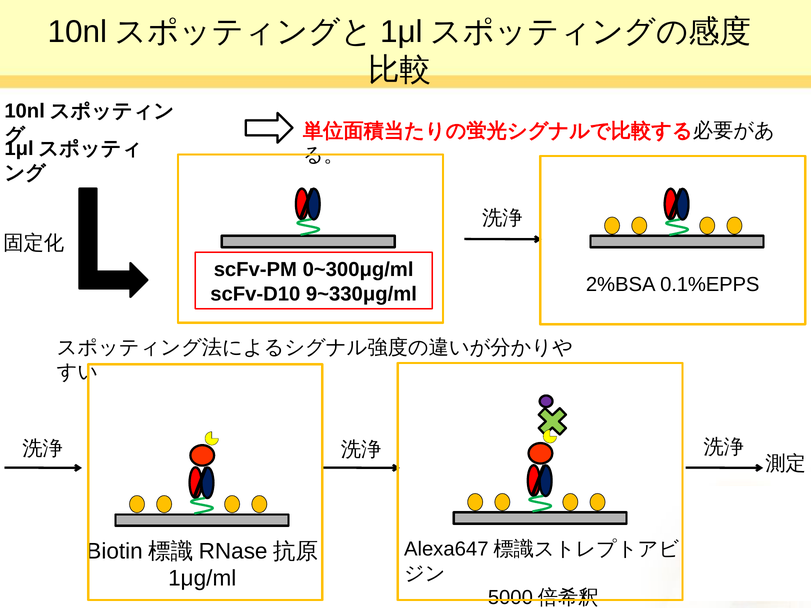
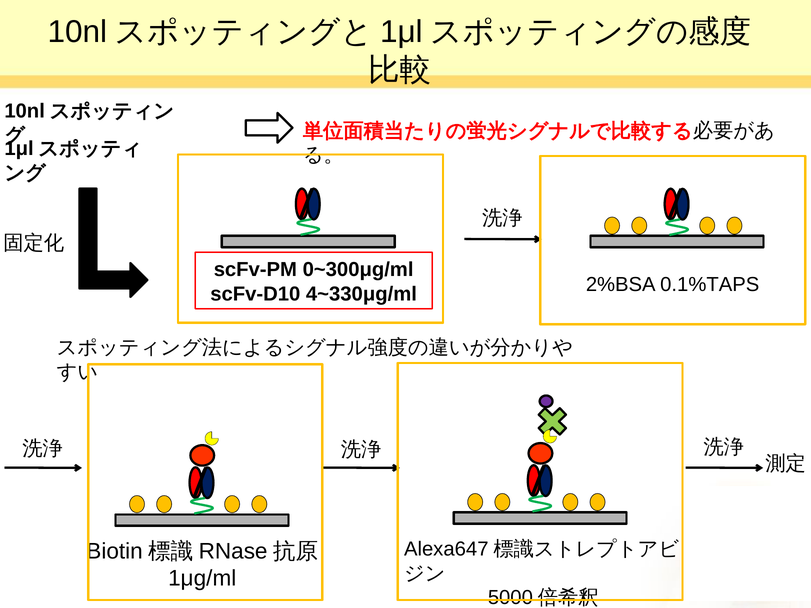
0.1%EPPS: 0.1%EPPS -> 0.1%TAPS
9~330μg/ml: 9~330μg/ml -> 4~330μg/ml
